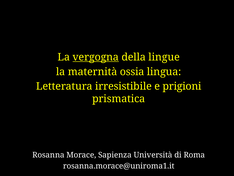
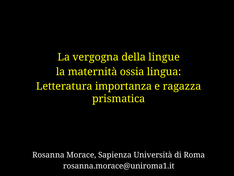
vergogna underline: present -> none
irresistibile: irresistibile -> importanza
prigioni: prigioni -> ragazza
